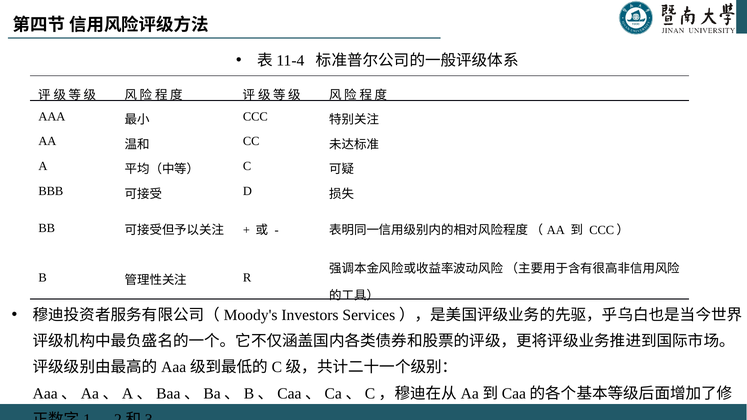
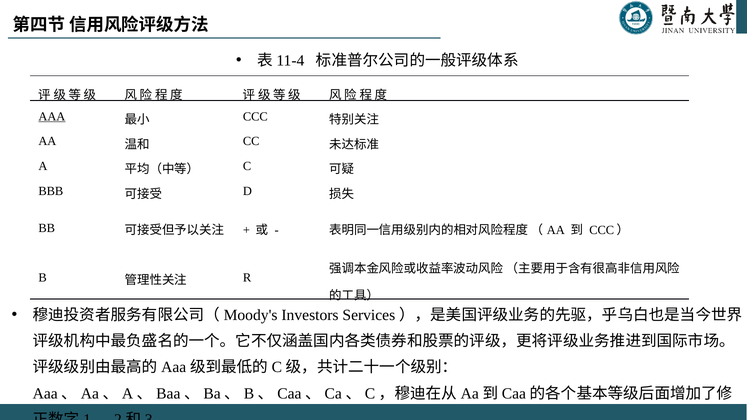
AAA underline: none -> present
